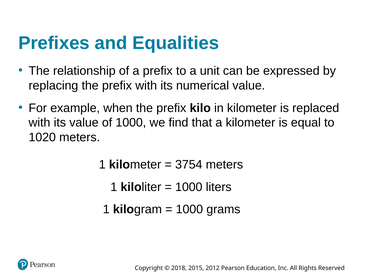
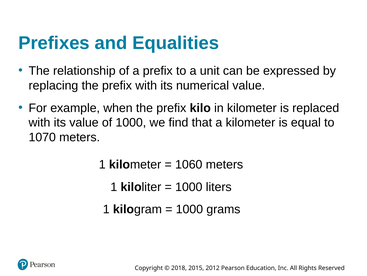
1020: 1020 -> 1070
3754: 3754 -> 1060
